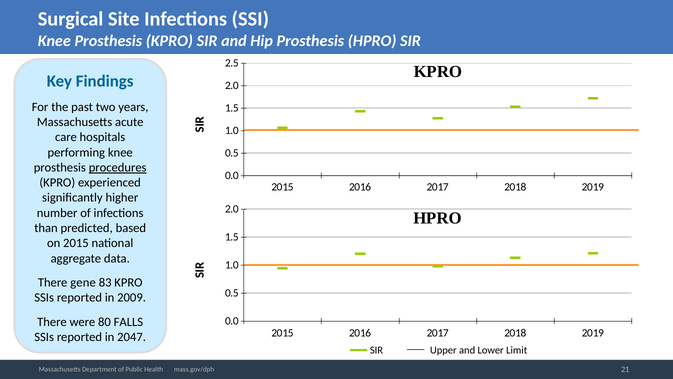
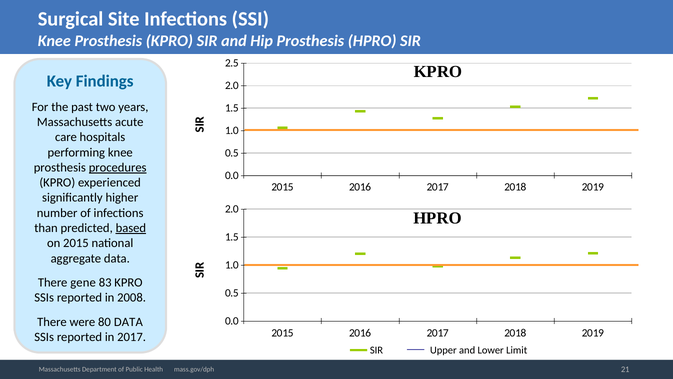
based underline: none -> present
2009: 2009 -> 2008
80 FALLS: FALLS -> DATA
in 2047: 2047 -> 2017
